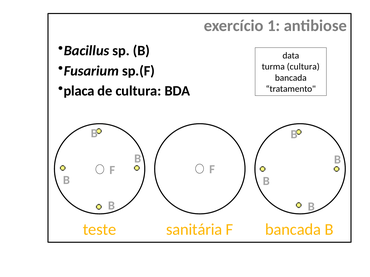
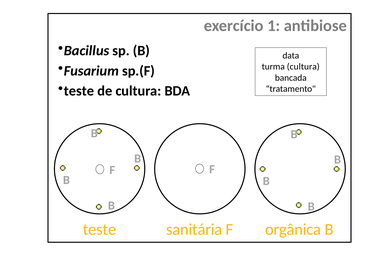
placa at (79, 91): placa -> teste
F bancada: bancada -> orgânica
